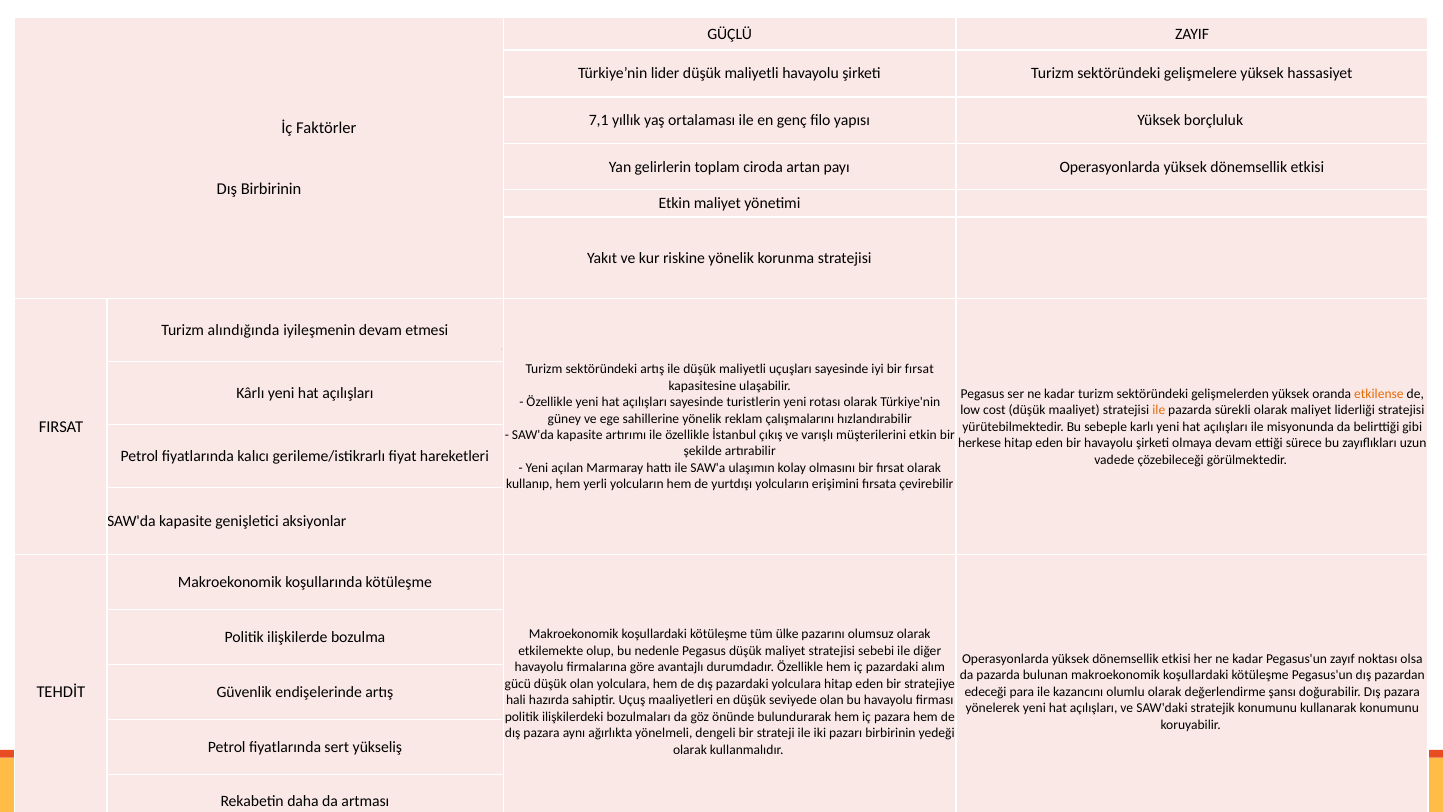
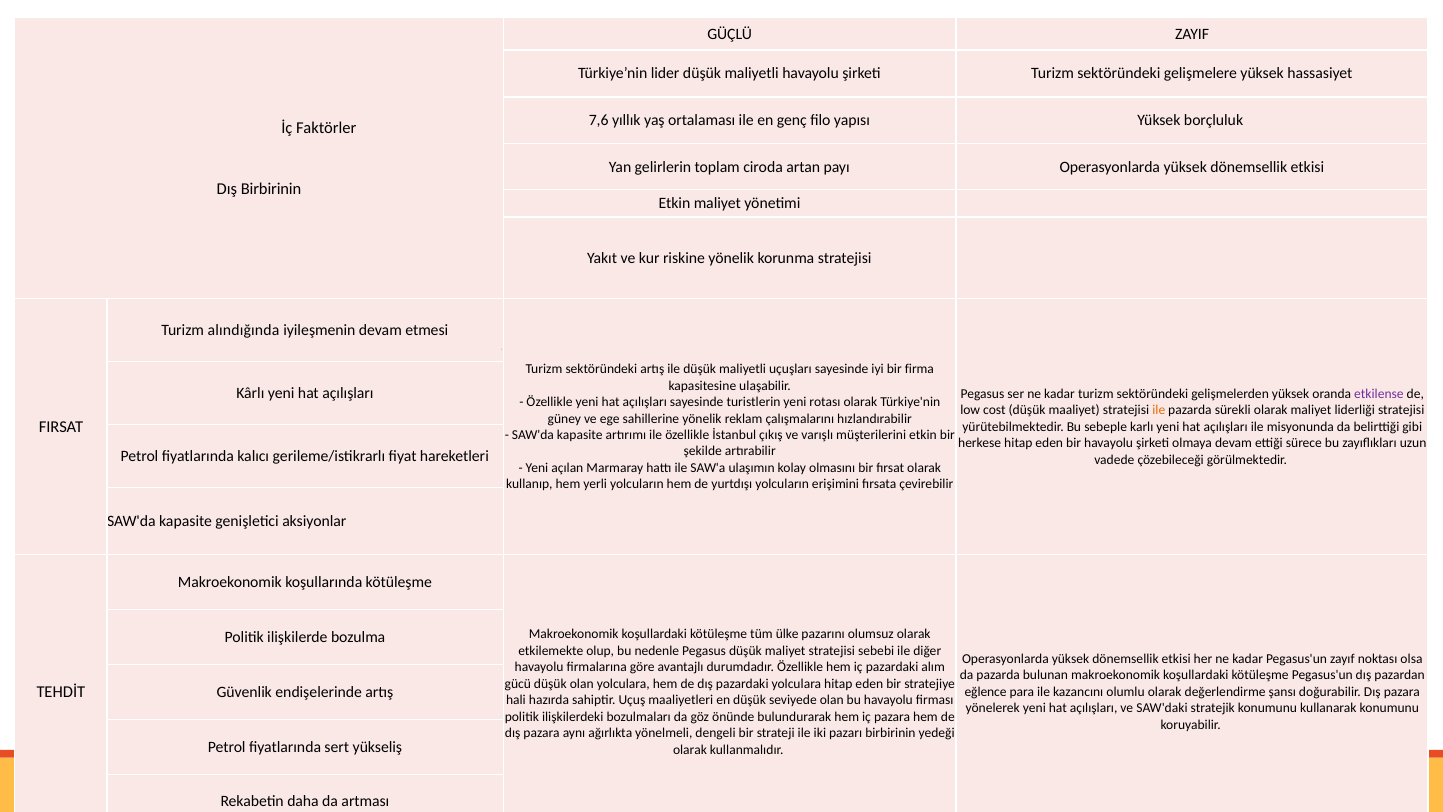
7,1: 7,1 -> 7,6
iyi bir fırsat: fırsat -> firma
etkilense colour: orange -> purple
edeceği: edeceği -> eğlence
